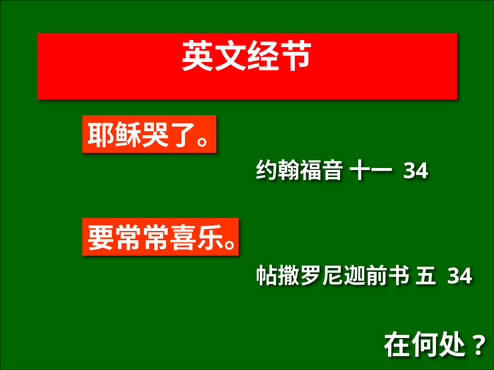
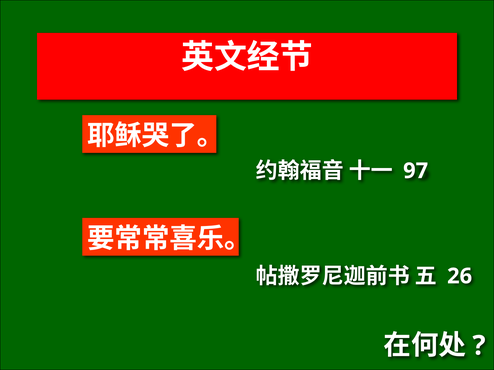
34 at (416, 171): 34 -> 97
34 at (460, 276): 34 -> 26
